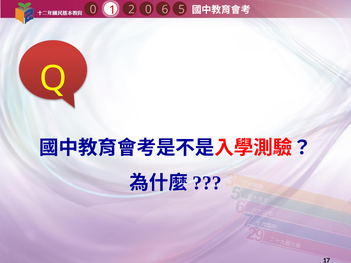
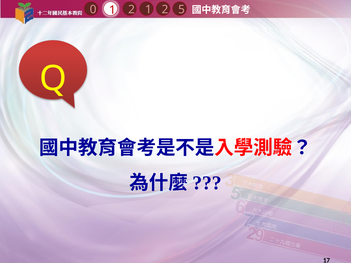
2 6: 6 -> 2
1 0: 0 -> 1
